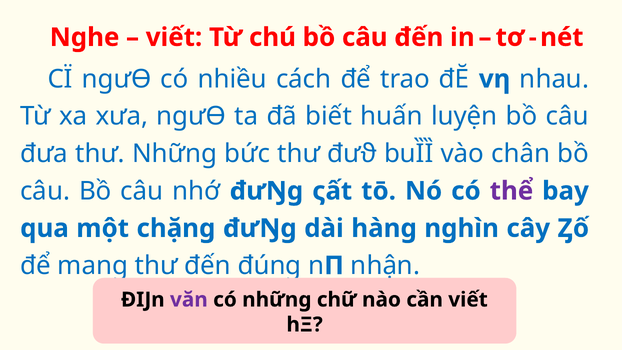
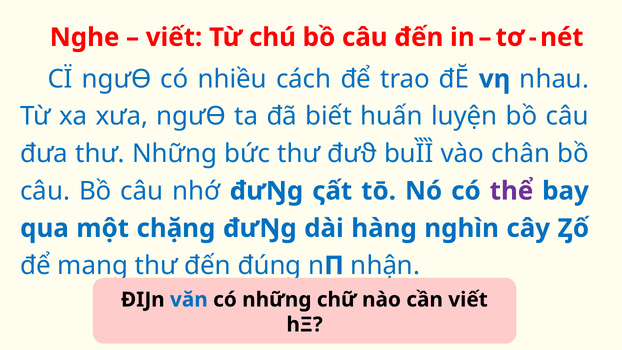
văn colour: purple -> blue
